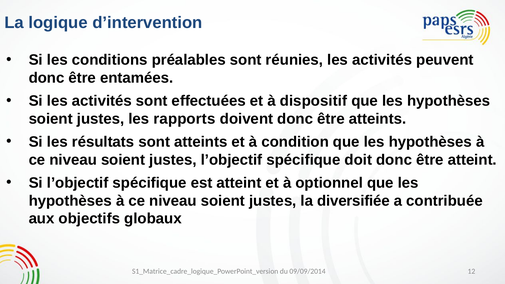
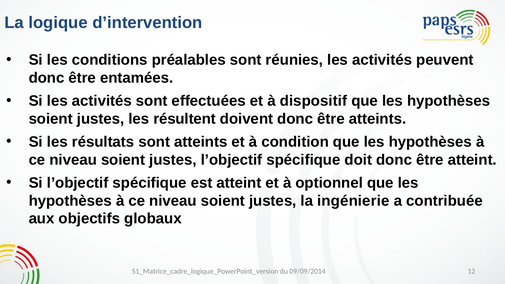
rapports: rapports -> résultent
diversifiée: diversifiée -> ingénierie
